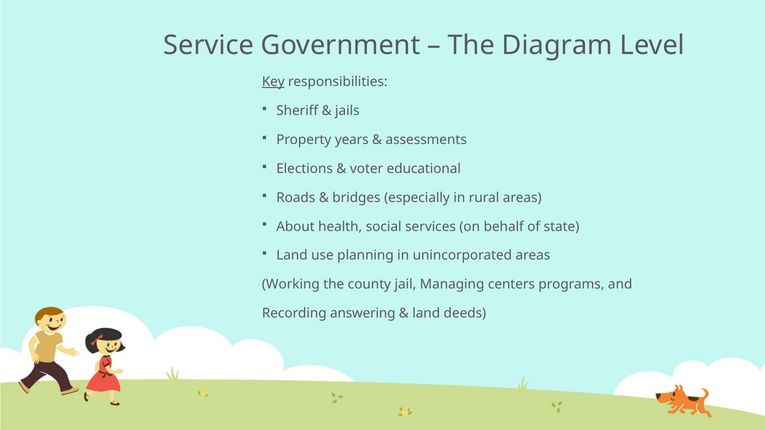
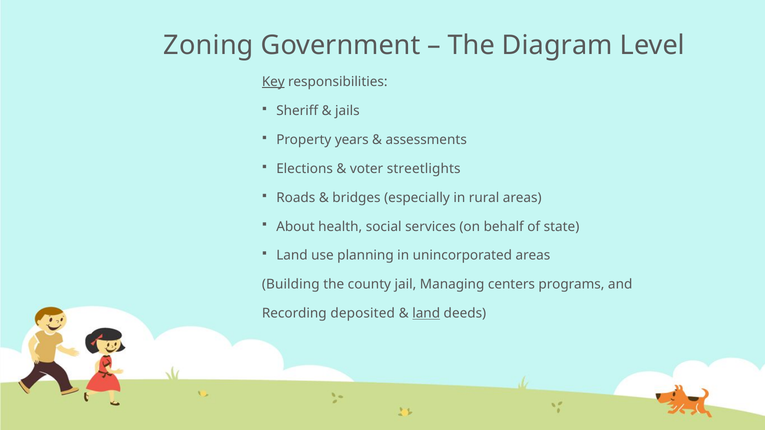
Service: Service -> Zoning
educational: educational -> streetlights
Working: Working -> Building
answering: answering -> deposited
land at (426, 314) underline: none -> present
